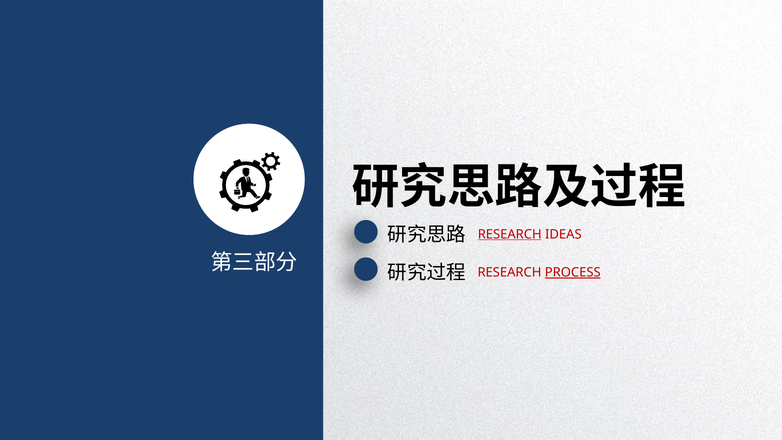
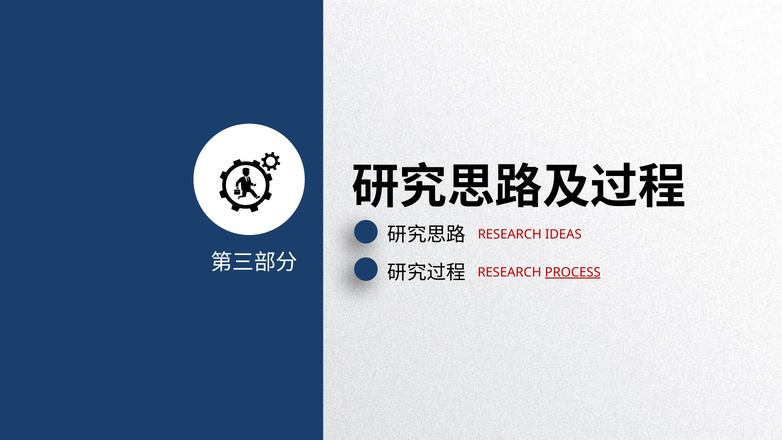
RESEARCH at (510, 234) underline: present -> none
